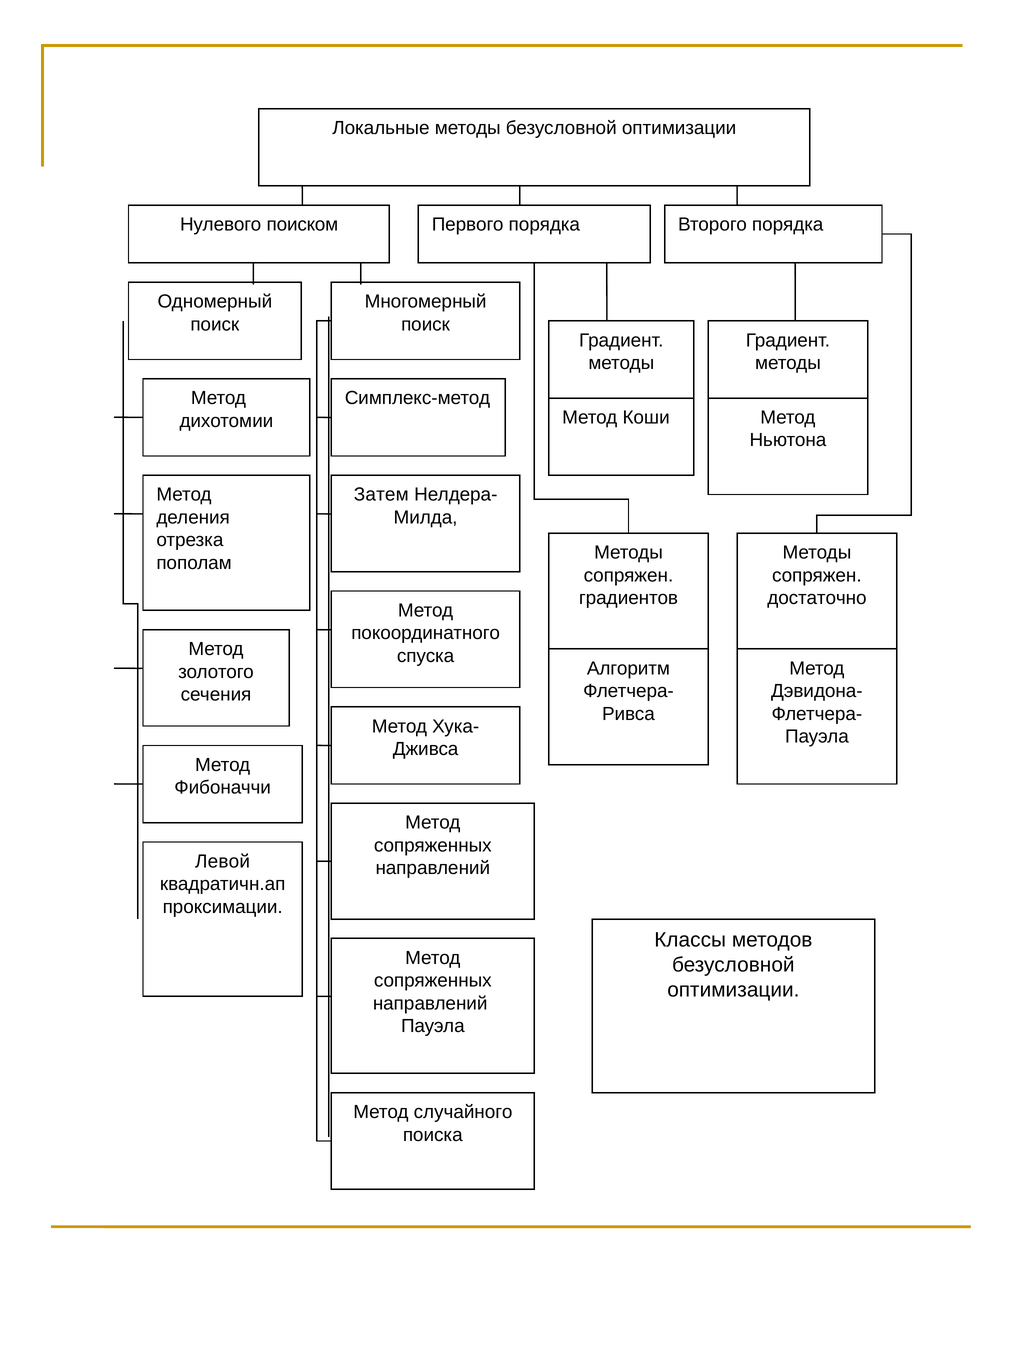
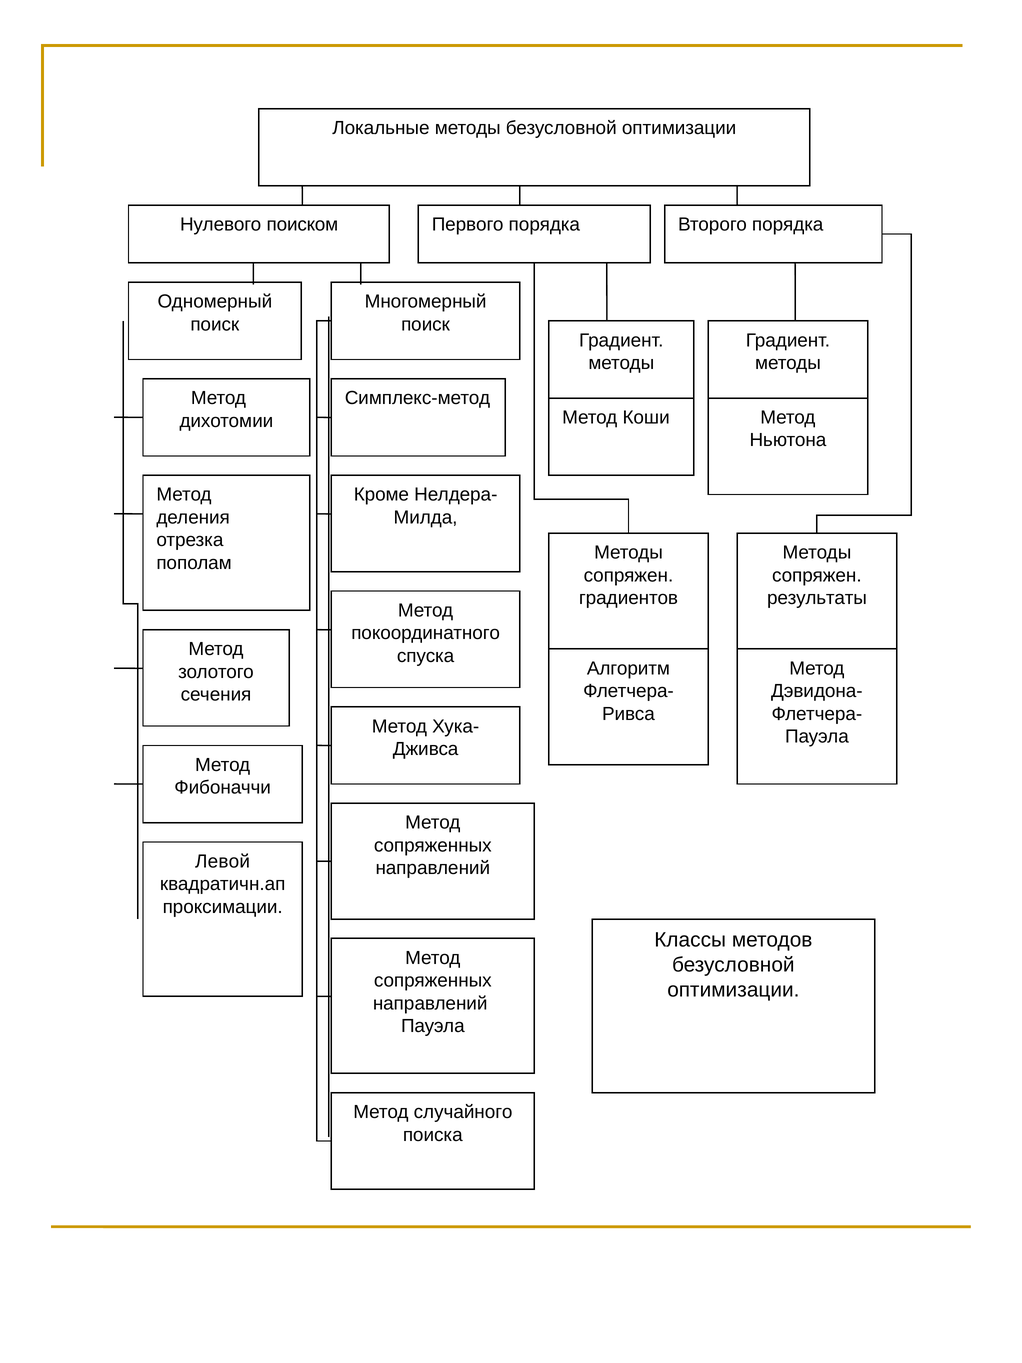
Затем: Затем -> Кроме
достаточно: достаточно -> результаты
